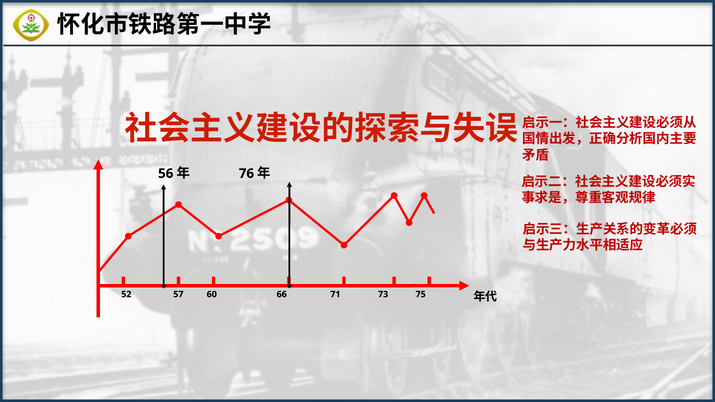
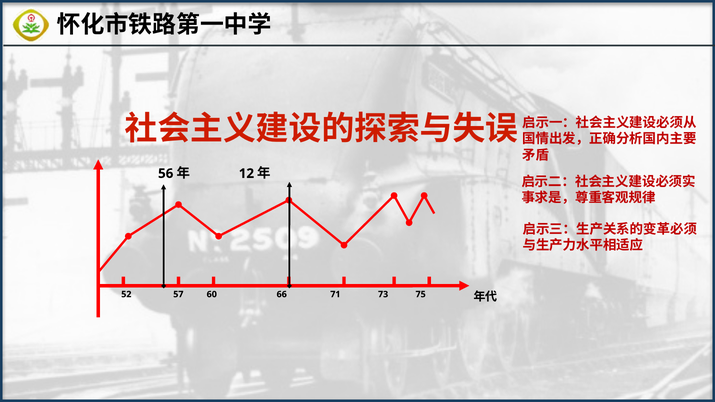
76: 76 -> 12
